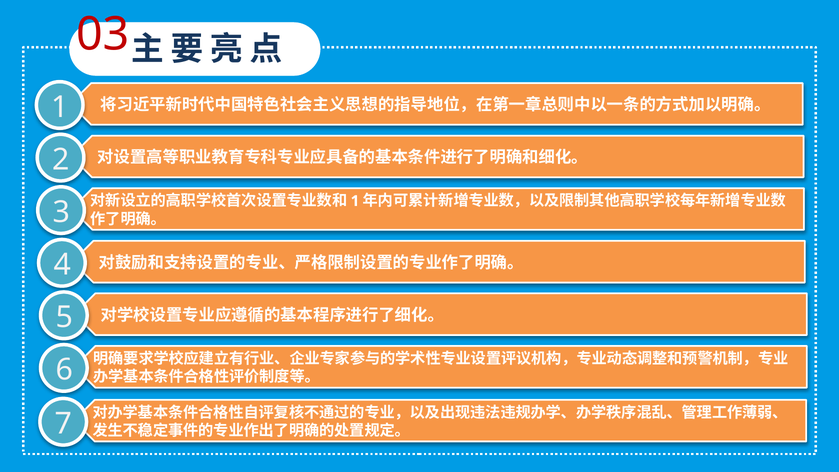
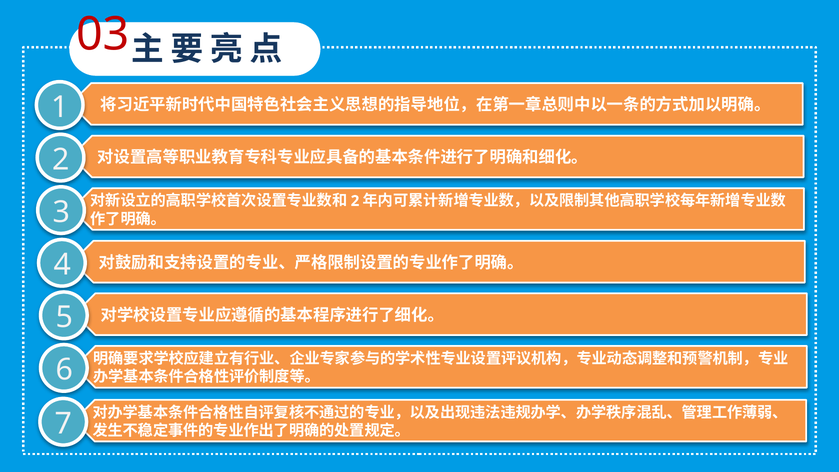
1 at (355, 201): 1 -> 2
